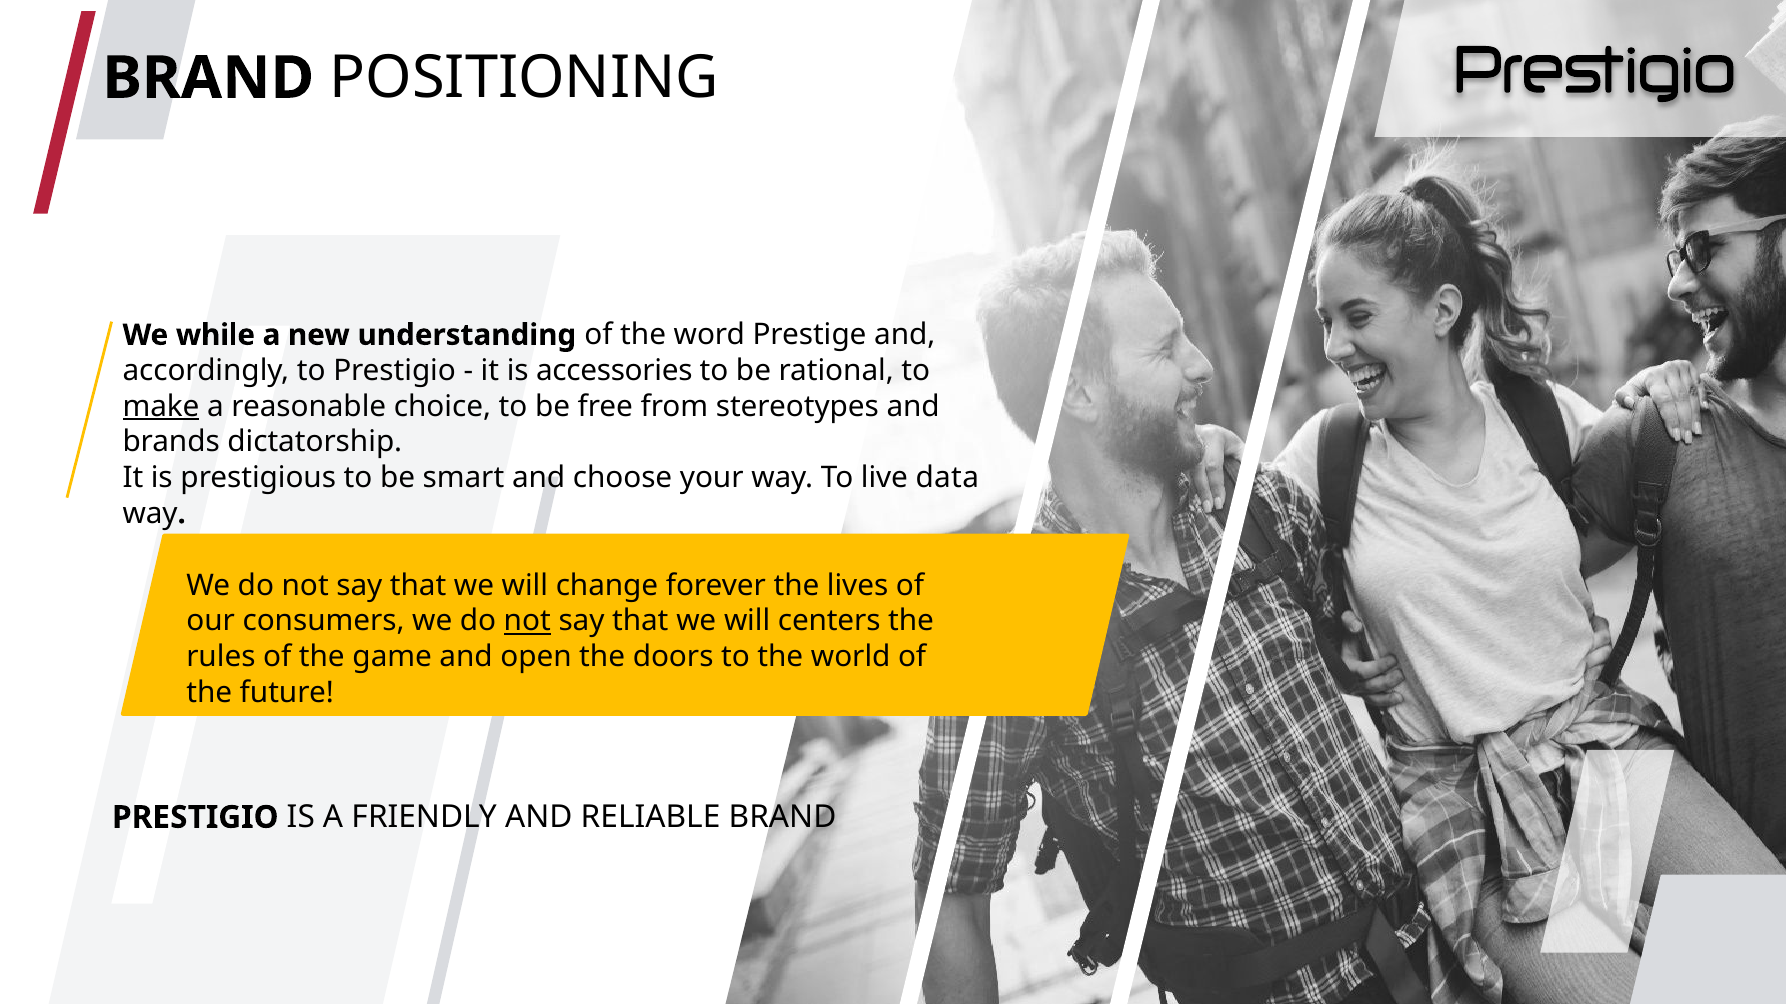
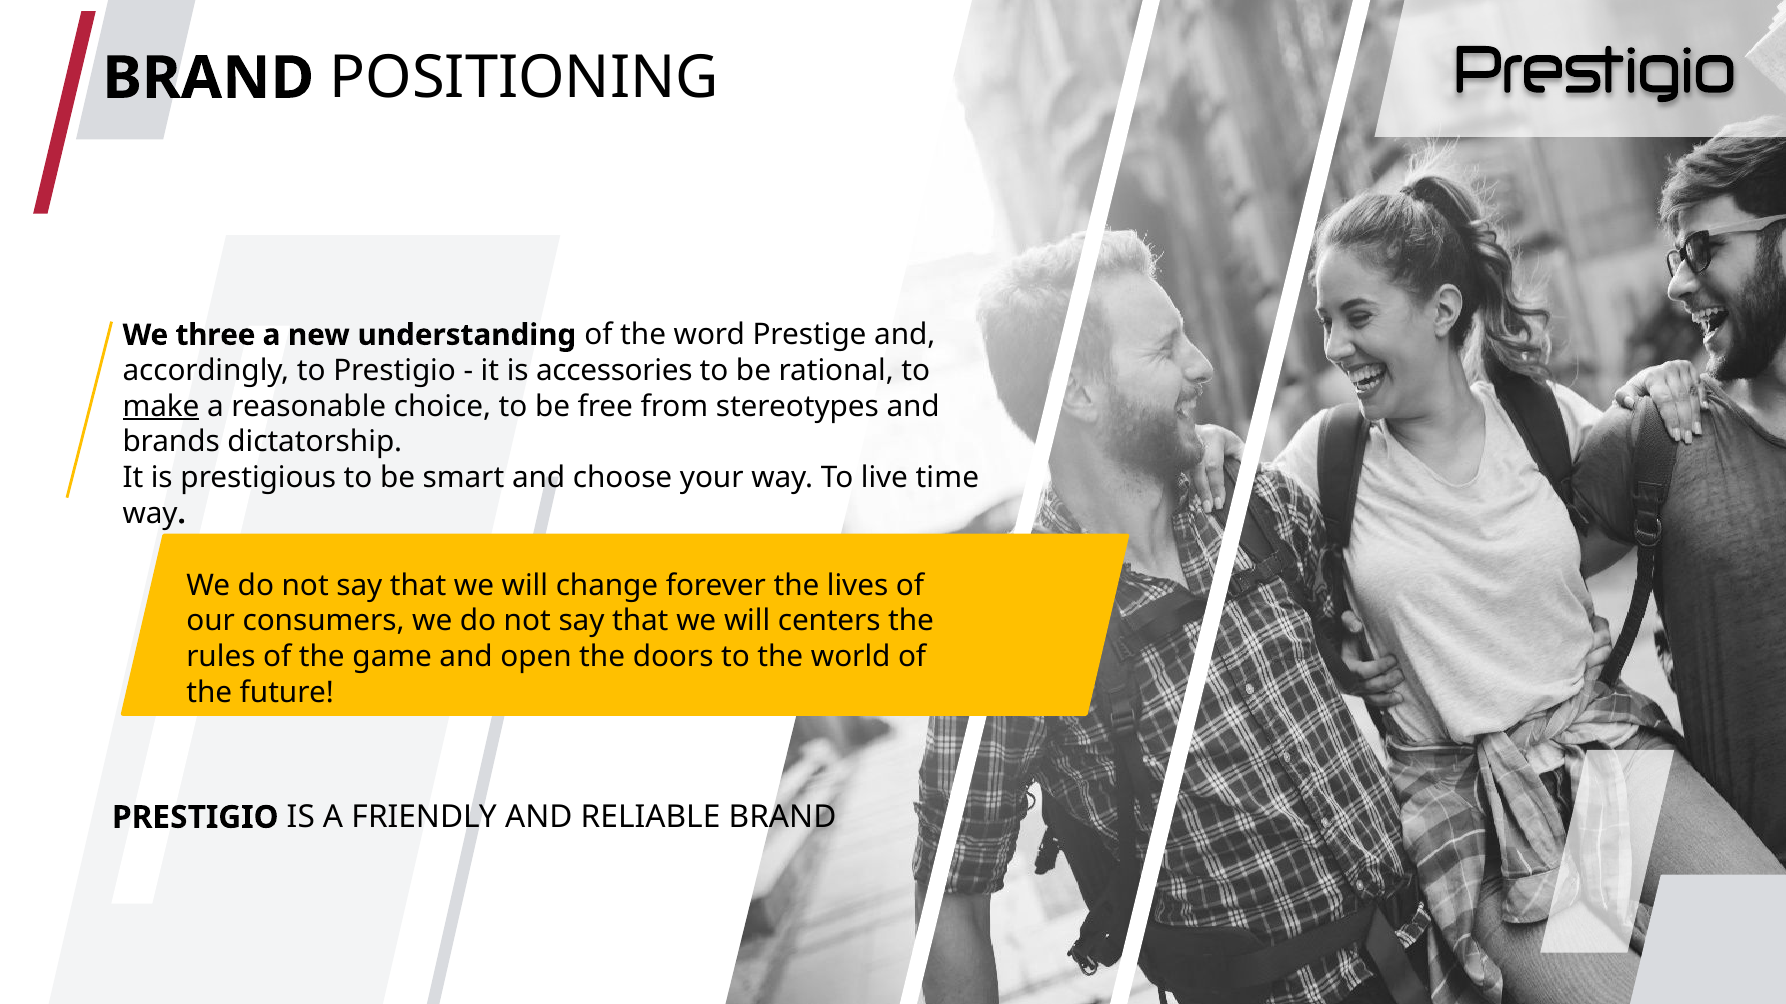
while: while -> three
data: data -> time
not at (527, 621) underline: present -> none
